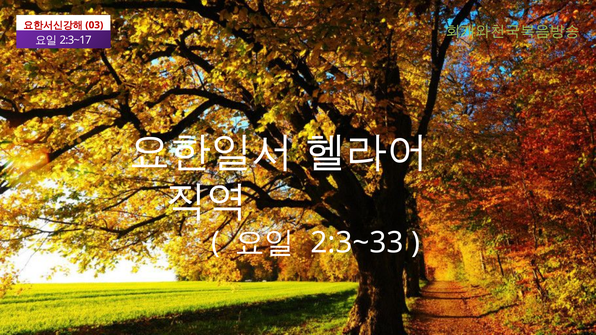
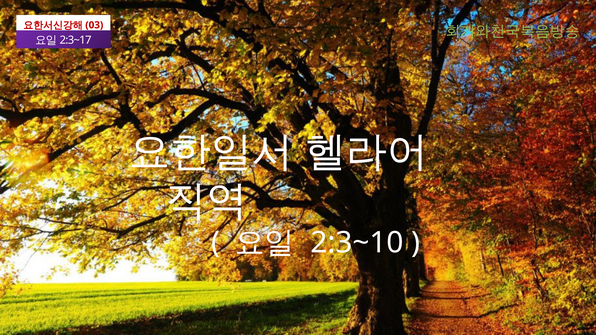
2:3~33: 2:3~33 -> 2:3~10
